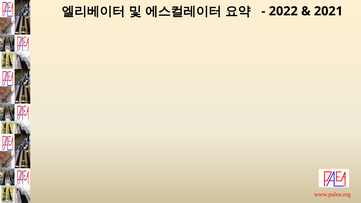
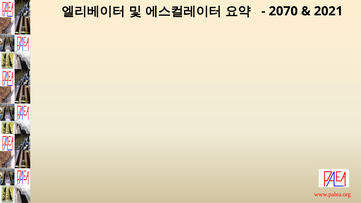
2022: 2022 -> 2070
